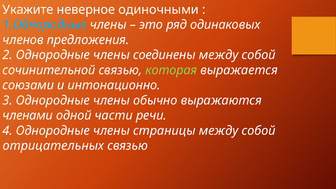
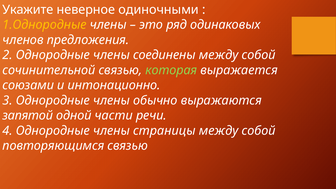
1.Однородные colour: light blue -> yellow
членами: членами -> запятой
отрицательных: отрицательных -> повторяющимся
